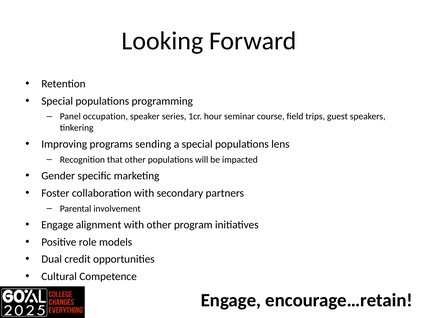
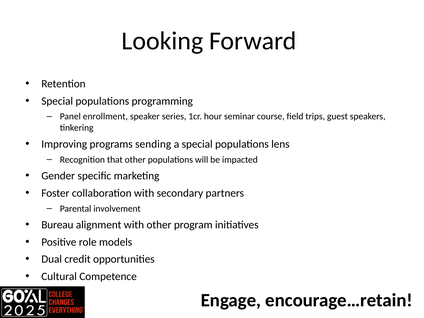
occupation: occupation -> enrollment
Engage at (57, 225): Engage -> Bureau
